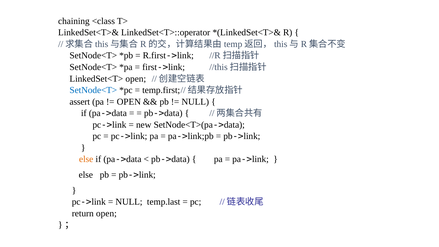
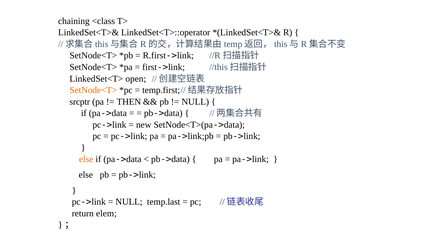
SetNode<T> at (93, 90) colour: blue -> orange
assert: assert -> srcptr
OPEN at (129, 102): OPEN -> THEN
return open: open -> elem
